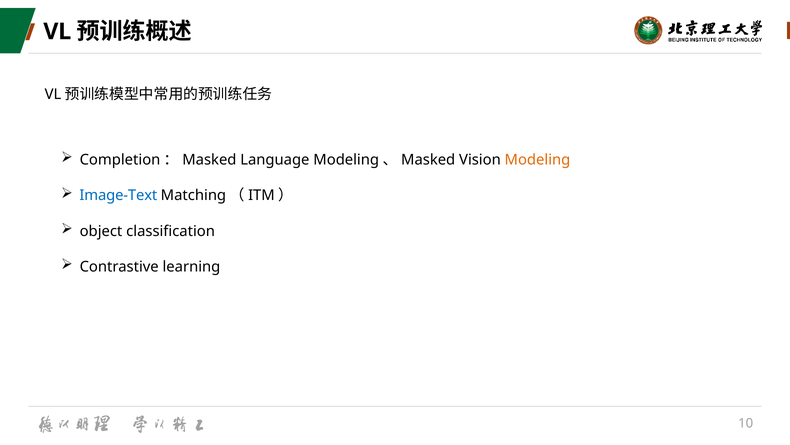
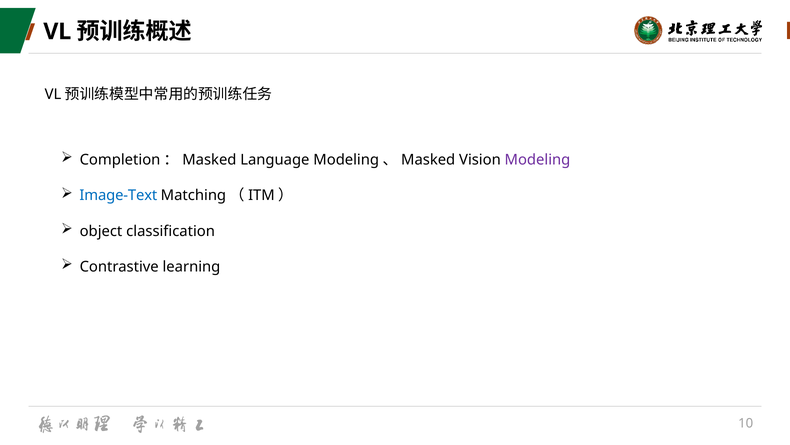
Modeling colour: orange -> purple
